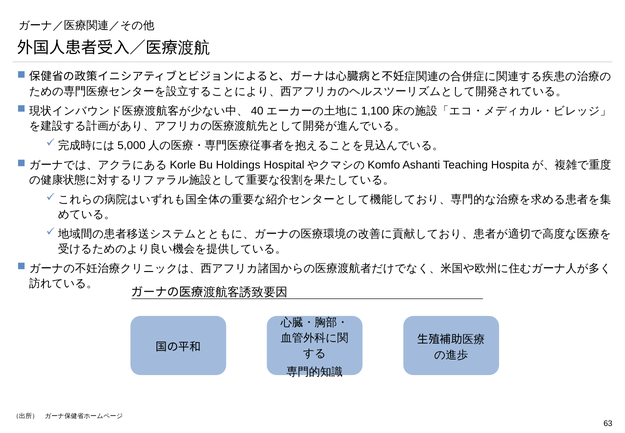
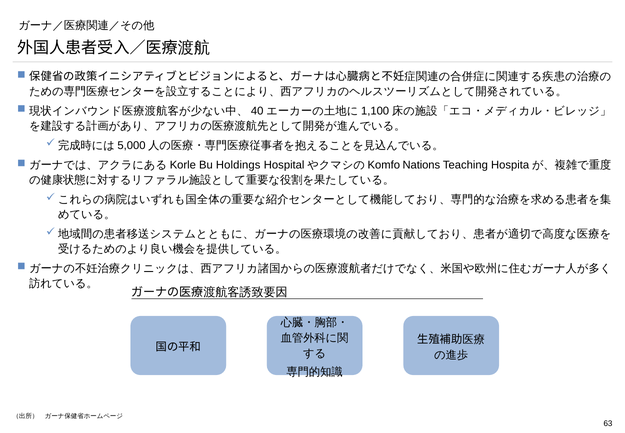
Ashanti: Ashanti -> Nations
